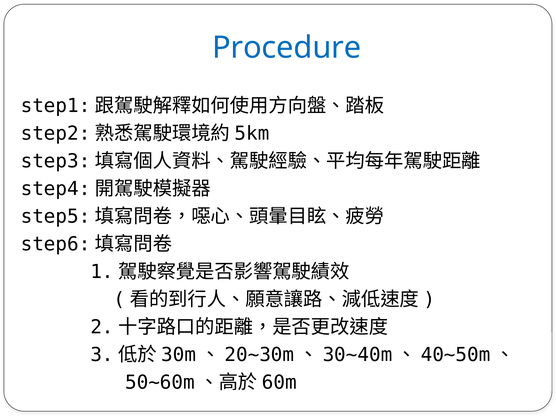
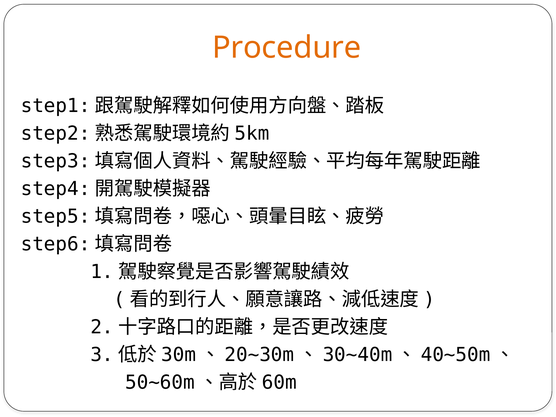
Procedure colour: blue -> orange
